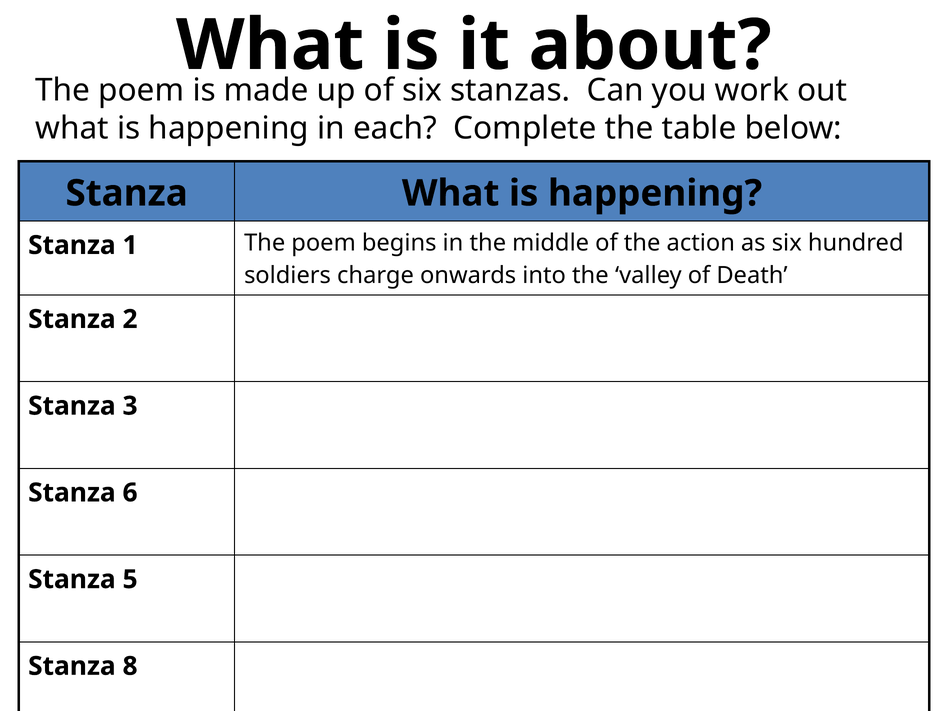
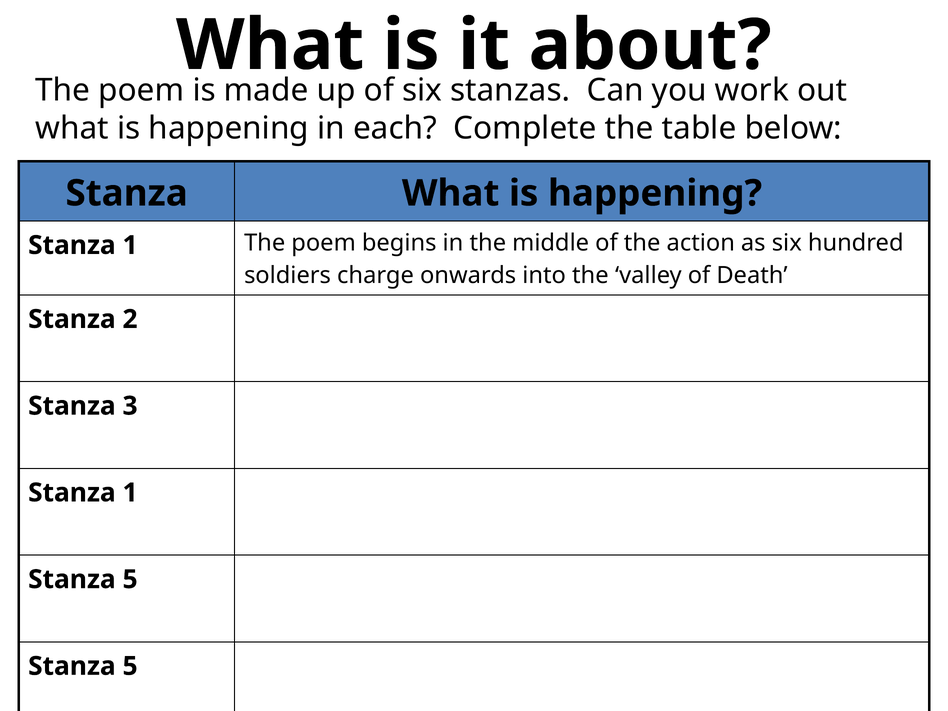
6 at (130, 493): 6 -> 1
8 at (130, 666): 8 -> 5
